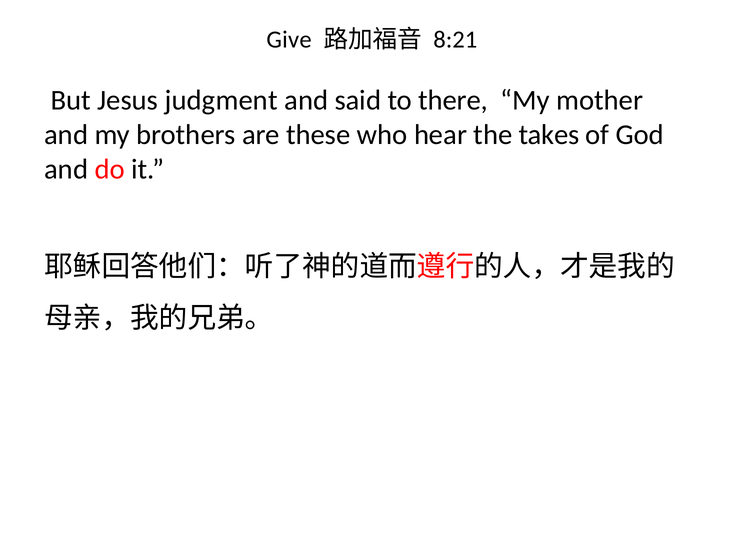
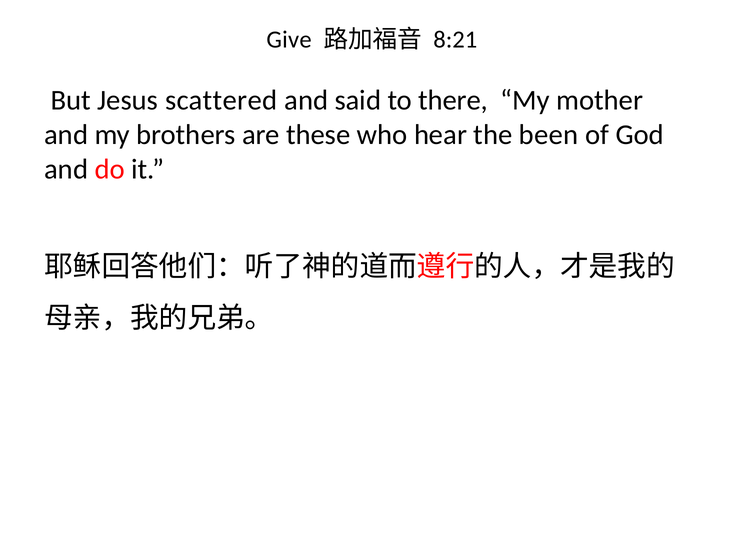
judgment: judgment -> scattered
takes: takes -> been
